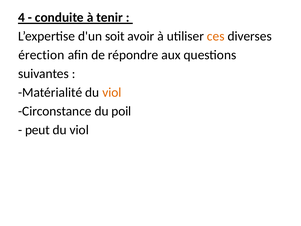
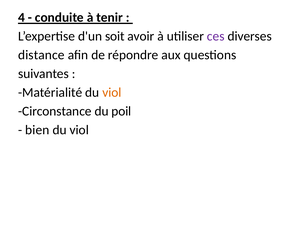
ces colour: orange -> purple
érection: érection -> distance
peut: peut -> bien
